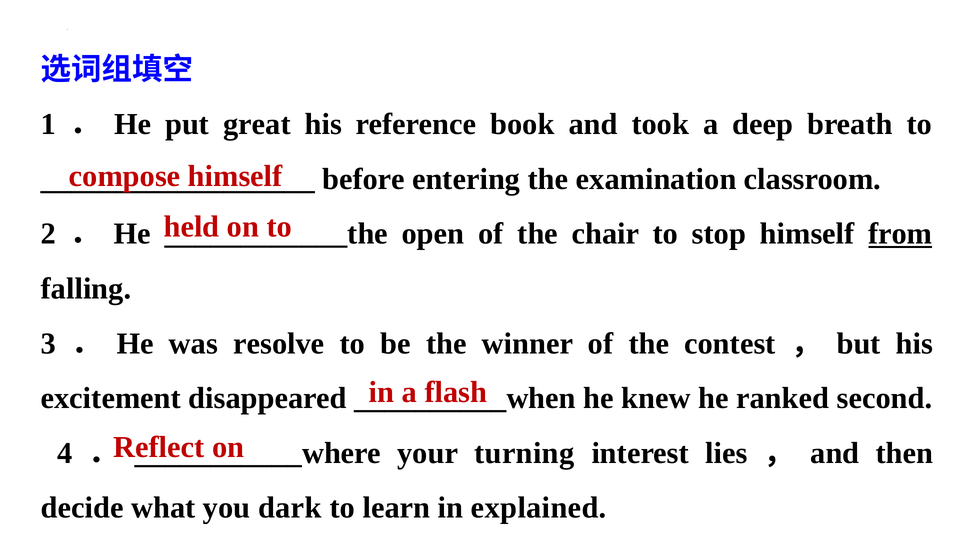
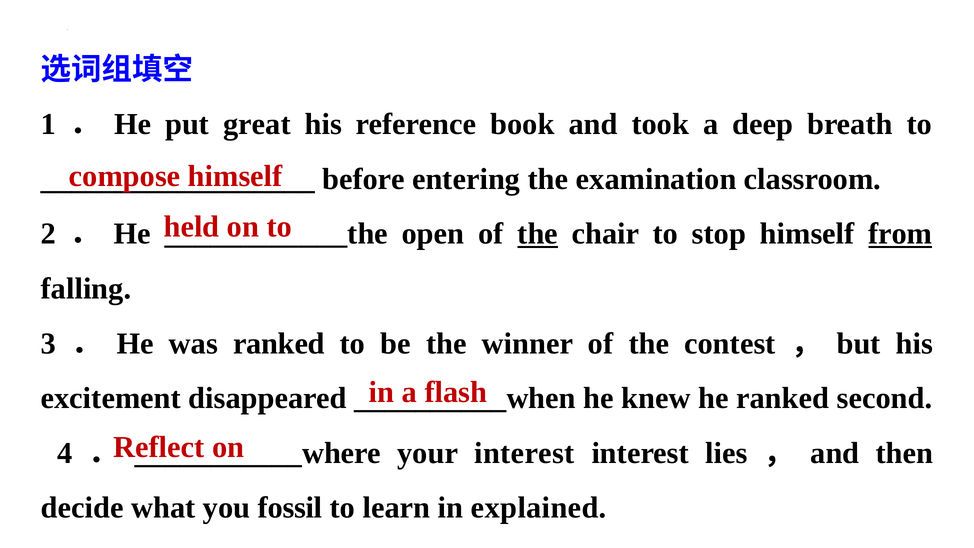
the at (538, 234) underline: none -> present
was resolve: resolve -> ranked
your turning: turning -> interest
dark: dark -> fossil
